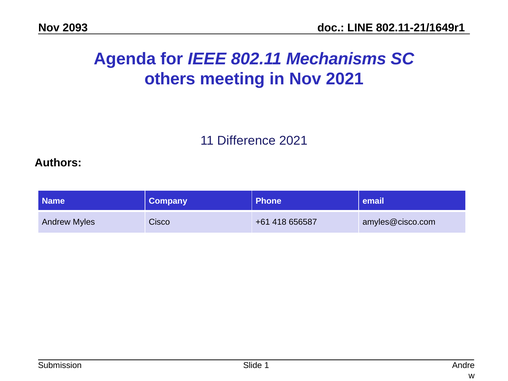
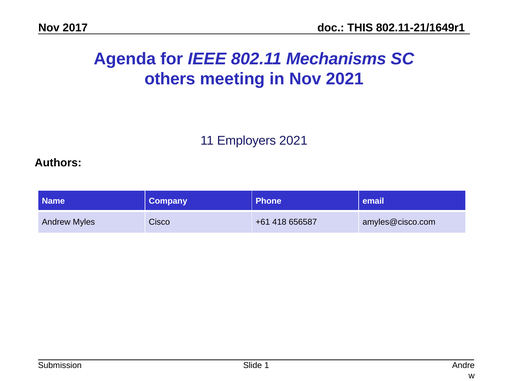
2093: 2093 -> 2017
LINE: LINE -> THIS
Difference: Difference -> Employers
